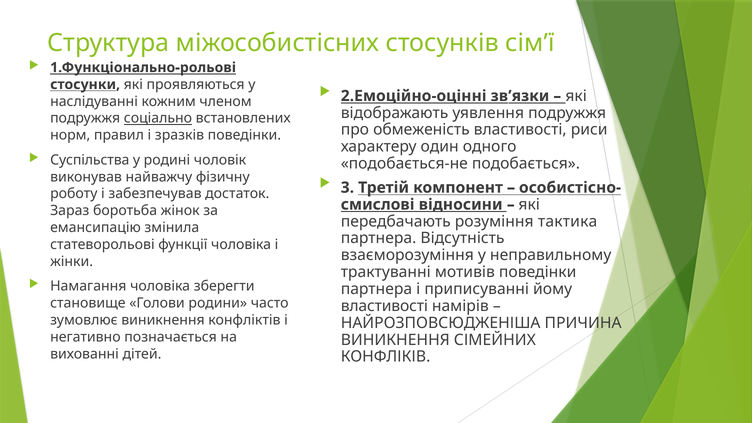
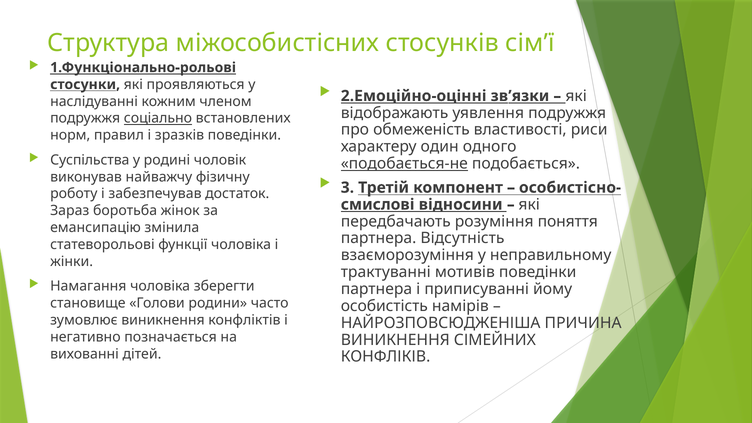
подобається-не underline: none -> present
тактика: тактика -> поняття
властивості at (384, 306): властивості -> особистість
